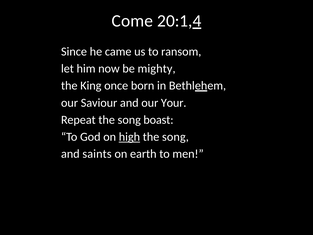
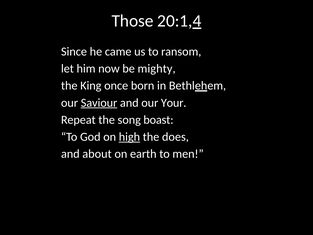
Come: Come -> Those
Saviour underline: none -> present
song at (175, 137): song -> does
saints: saints -> about
